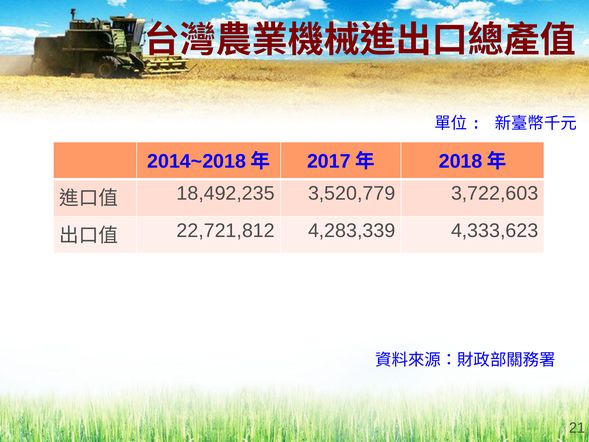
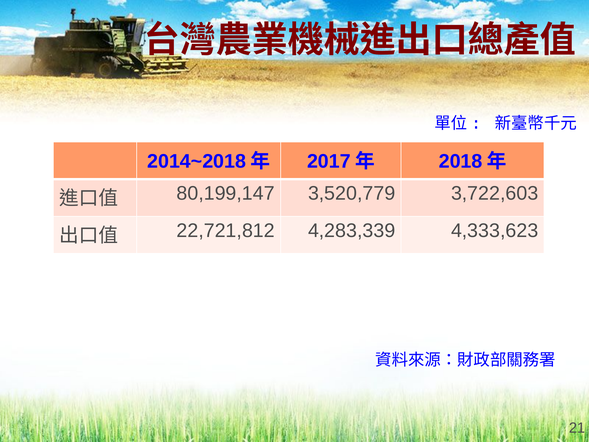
18,492,235: 18,492,235 -> 80,199,147
